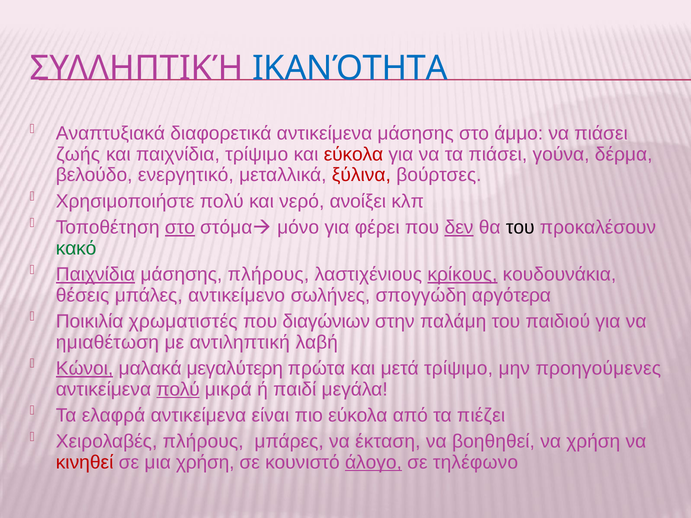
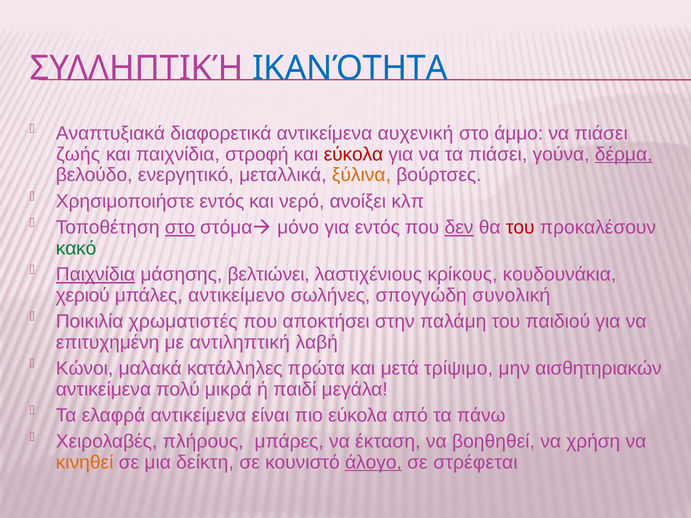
αντικείμενα μάσησης: μάσησης -> αυχενική
παιχνίδια τρίψιμο: τρίψιμο -> στροφή
δέρμα underline: none -> present
ξύλινα colour: red -> orange
Χρησιμοποιήστε πολύ: πολύ -> εντός
για φέρει: φέρει -> εντός
του at (520, 228) colour: black -> red
μάσησης πλήρους: πλήρους -> βελτιώνει
κρίκους underline: present -> none
θέσεις: θέσεις -> χεριού
αργότερα: αργότερα -> συνολική
διαγώνιων: διαγώνιων -> αποκτήσει
ημιαθέτωση: ημιαθέτωση -> επιτυχημένη
Κώνοι underline: present -> none
μεγαλύτερη: μεγαλύτερη -> κατάλληλες
προηγούμενες: προηγούμενες -> αισθητηριακών
πολύ at (178, 389) underline: present -> none
πιέζει: πιέζει -> πάνω
κινηθεί colour: red -> orange
μια χρήση: χρήση -> δείκτη
τηλέφωνο: τηλέφωνο -> στρέφεται
